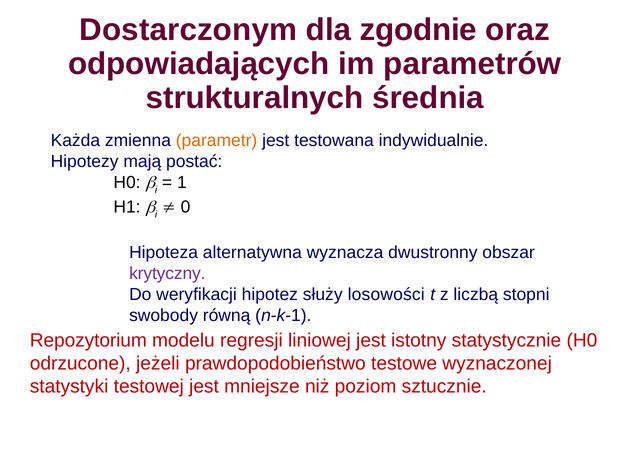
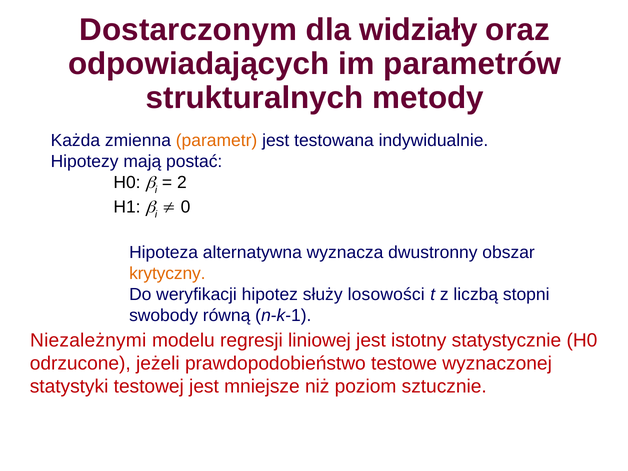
zgodnie: zgodnie -> widziały
średnia: średnia -> metody
1: 1 -> 2
krytyczny colour: purple -> orange
Repozytorium: Repozytorium -> Niezależnymi
